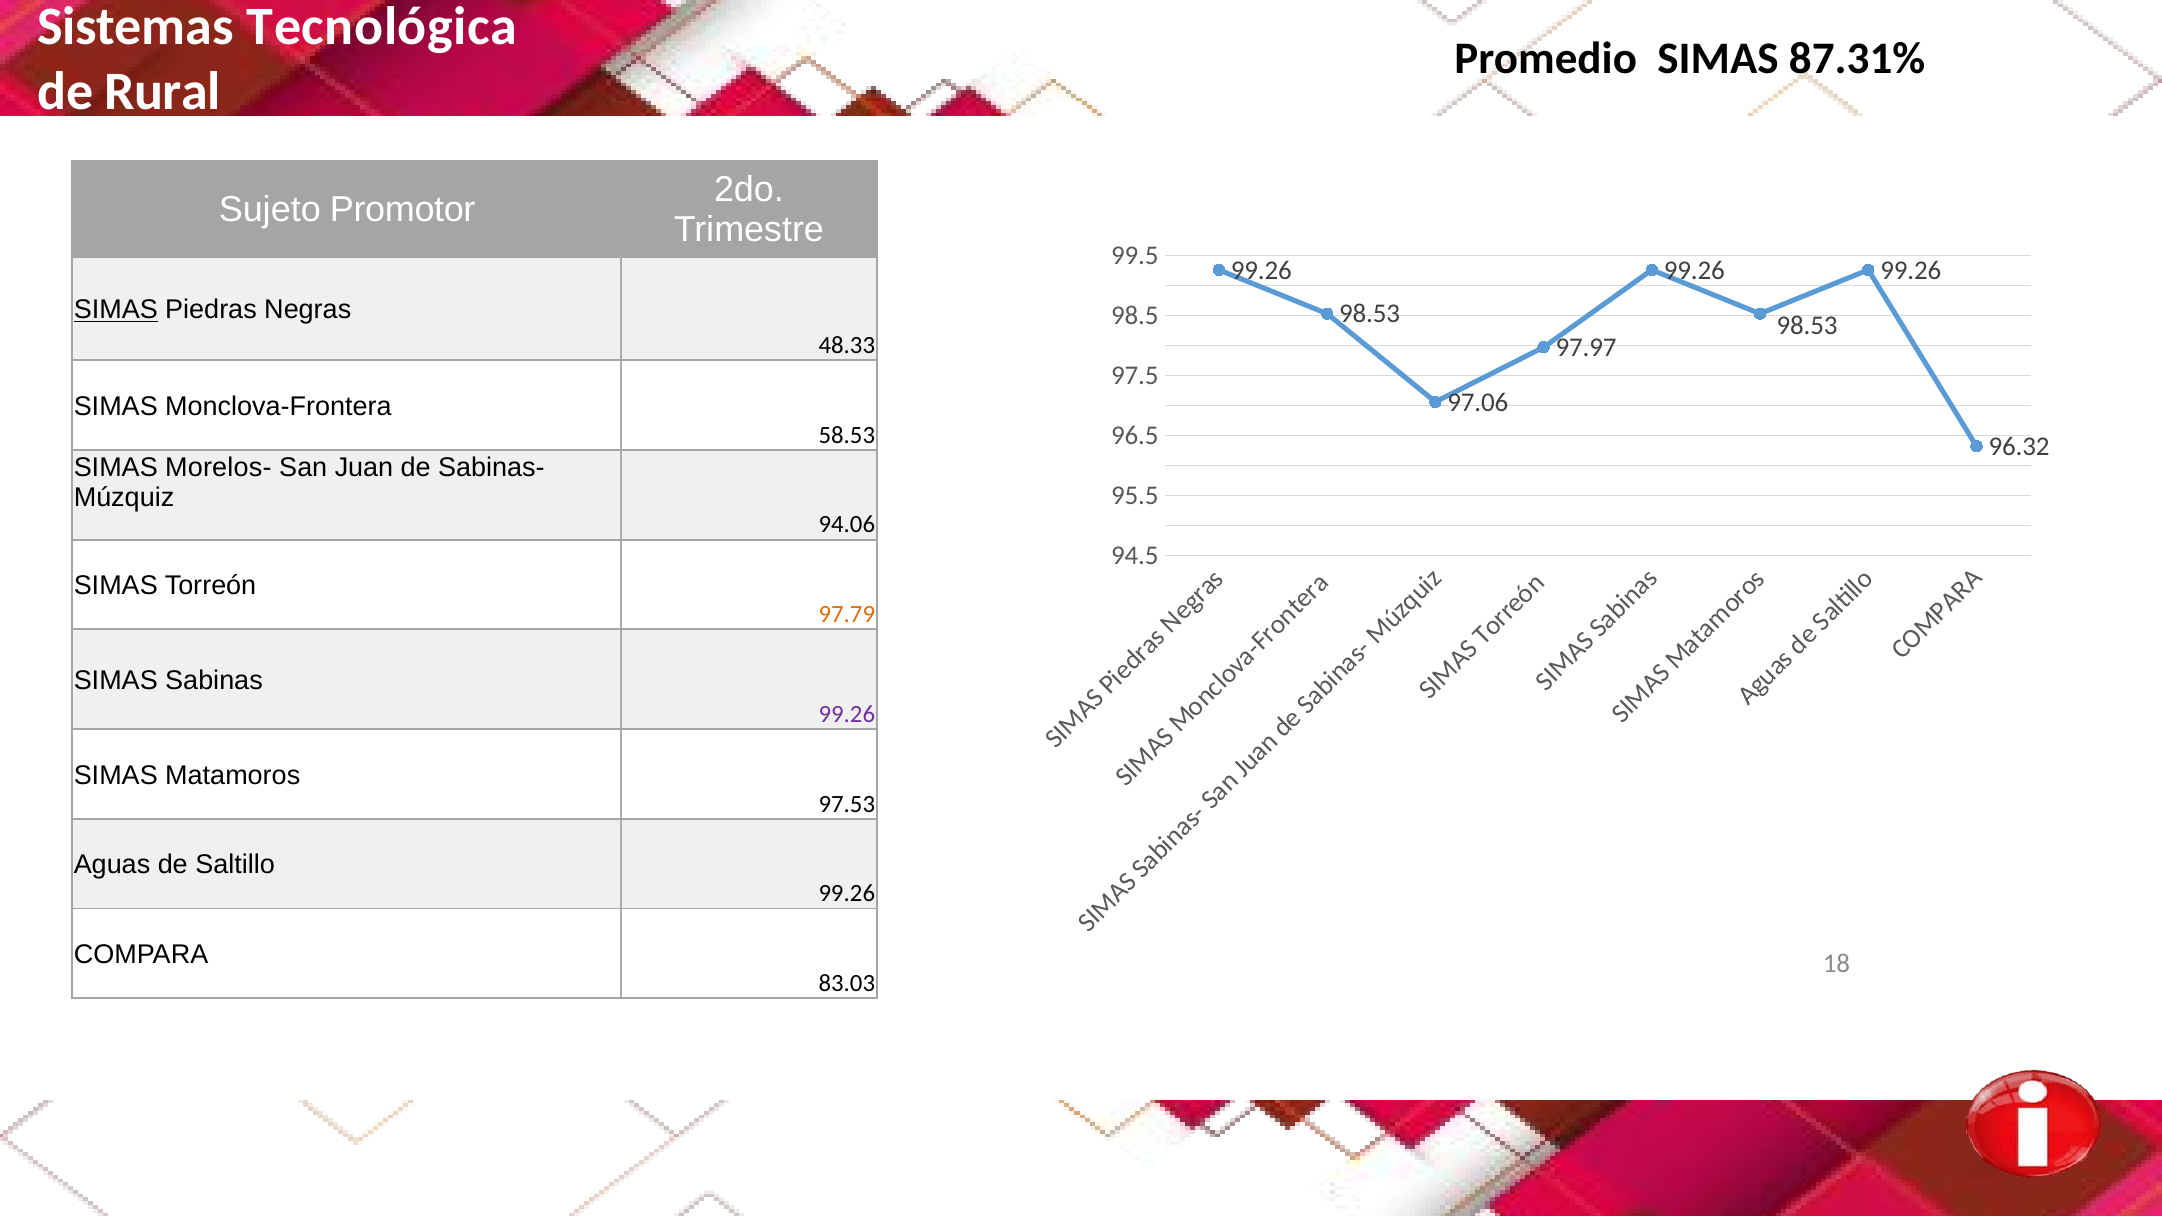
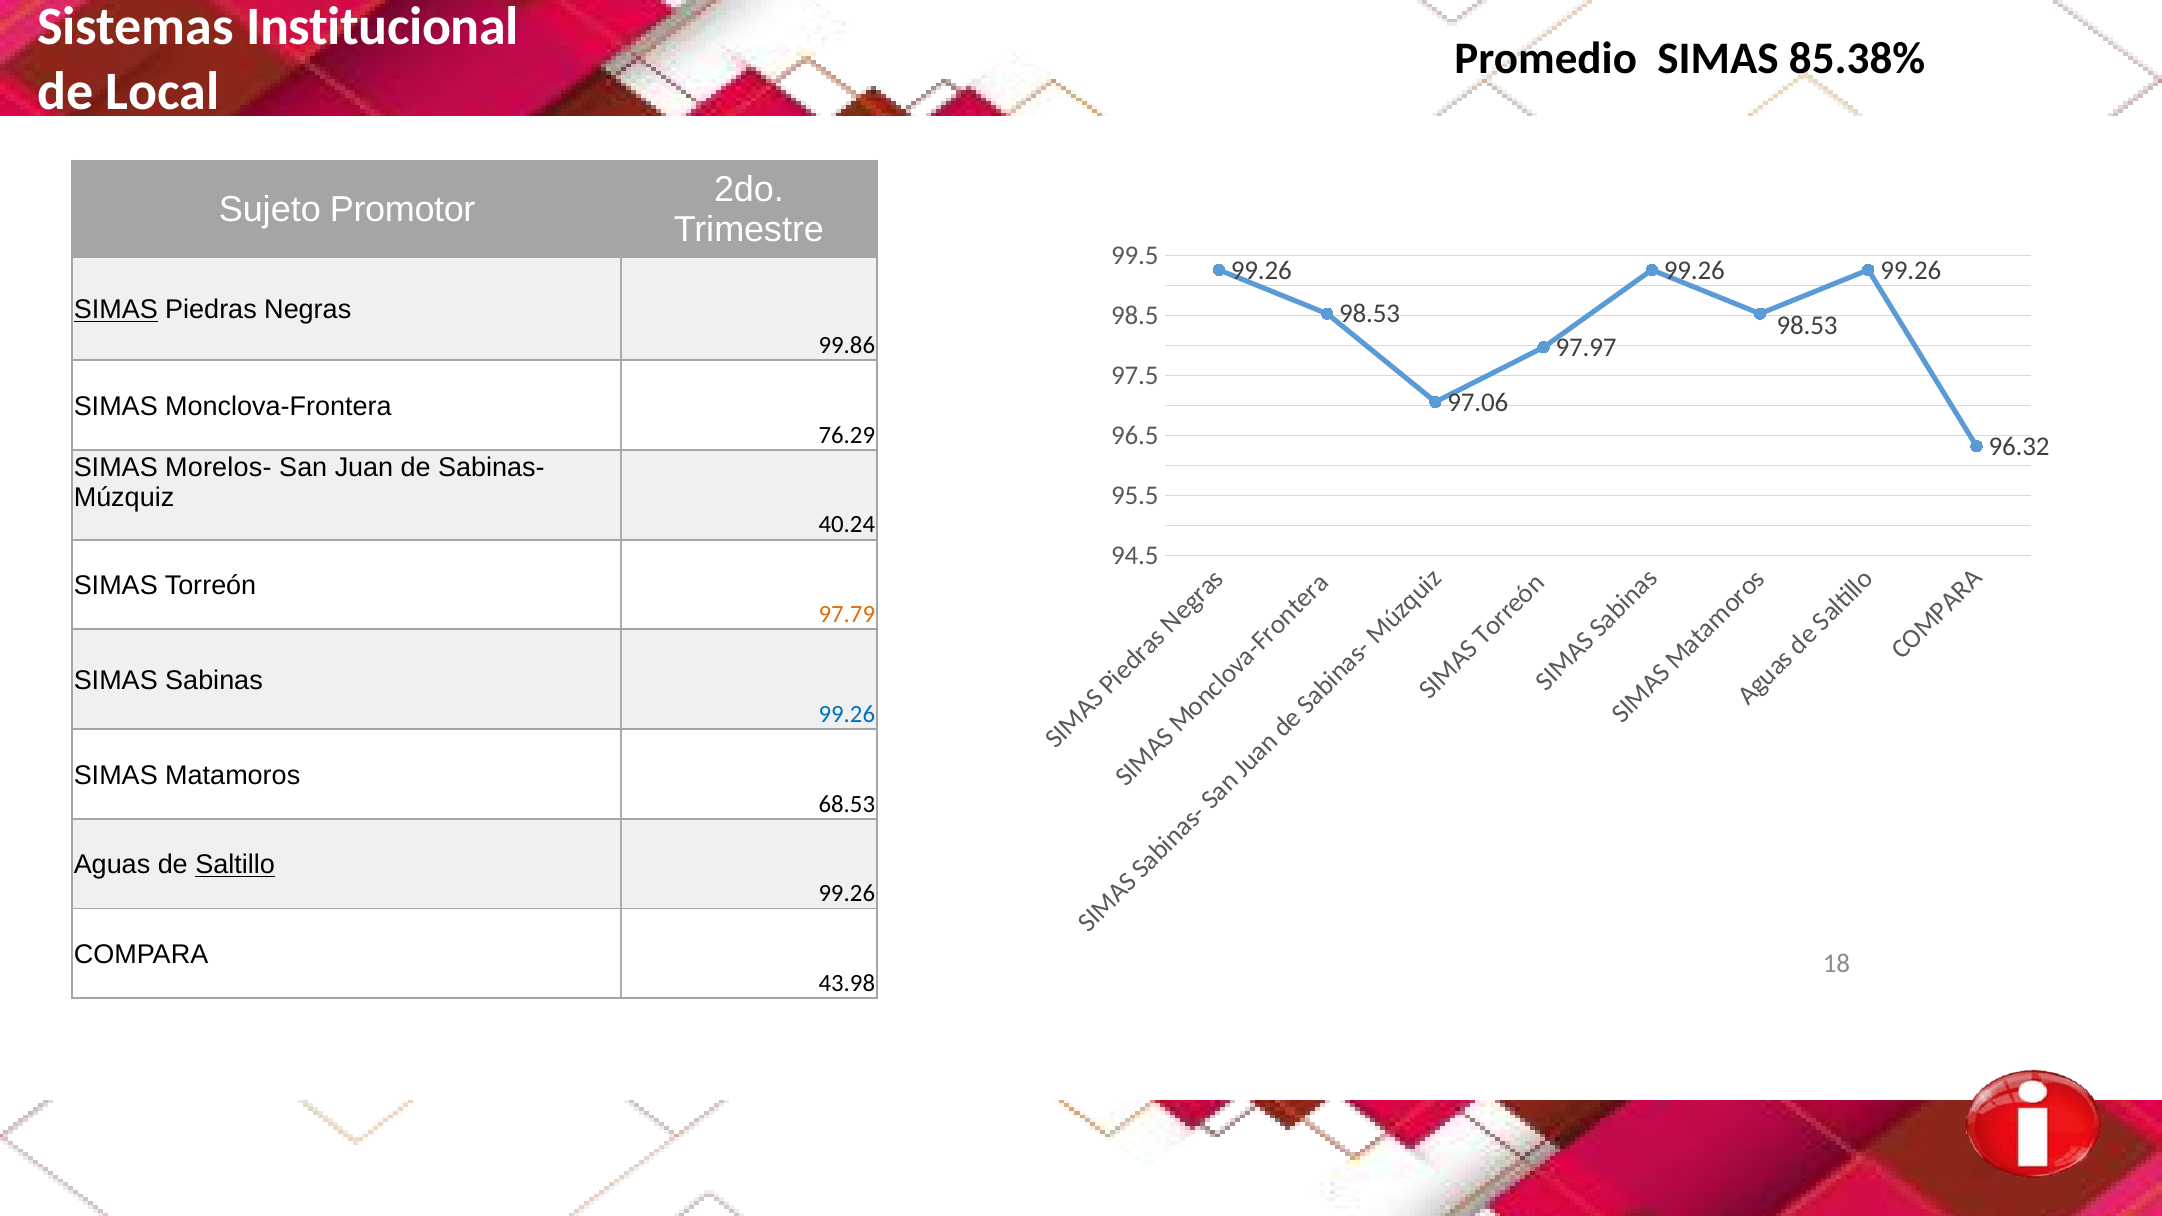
Tecnológica: Tecnológica -> Institucional
87.31%: 87.31% -> 85.38%
Rural: Rural -> Local
48.33: 48.33 -> 99.86
58.53: 58.53 -> 76.29
94.06: 94.06 -> 40.24
99.26 at (847, 714) colour: purple -> blue
97.53: 97.53 -> 68.53
Saltillo underline: none -> present
83.03: 83.03 -> 43.98
